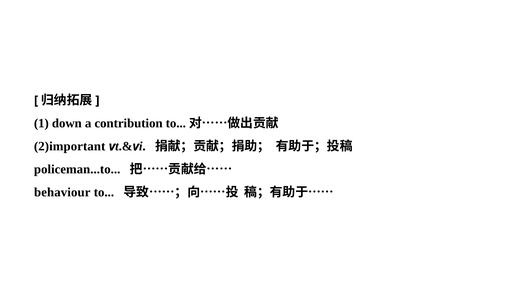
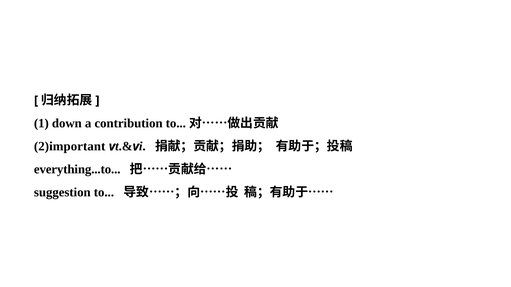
policeman...to: policeman...to -> everything...to
behaviour: behaviour -> suggestion
